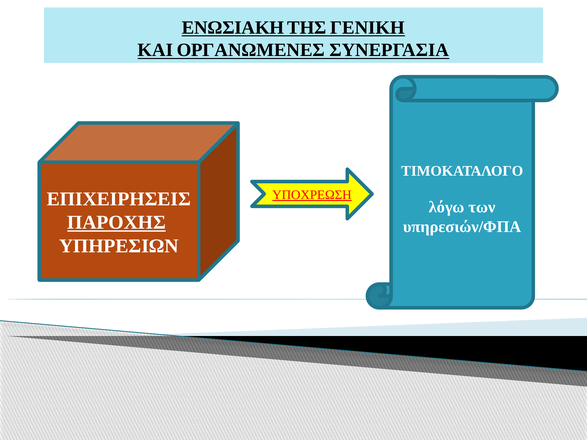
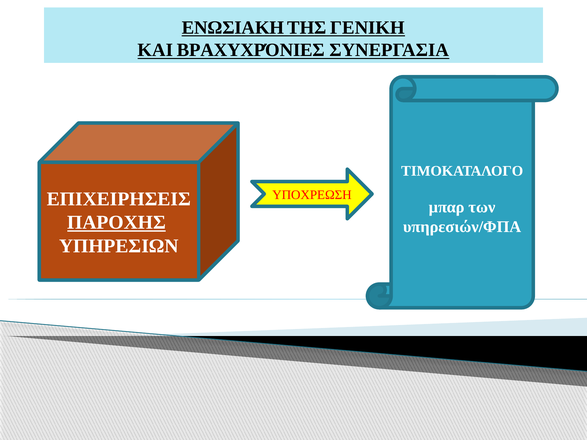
ΟΡΓΑΝΩΜΕΝΕΣ: ΟΡΓΑΝΩΜΕΝΕΣ -> ΒΡΑΧΥΧΡΌΝΙΕΣ
ΥΠΟΧΡΕΩΣΗ underline: present -> none
λόγω: λόγω -> μπαρ
